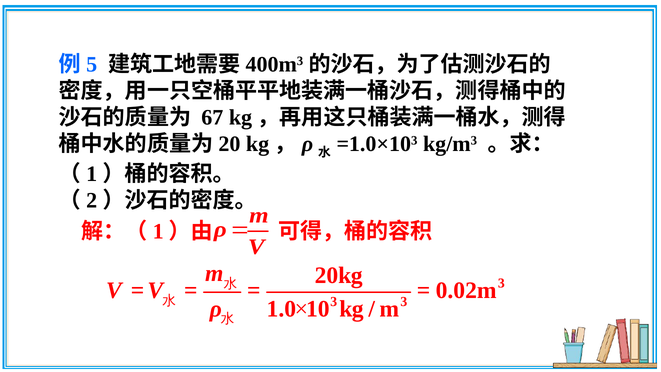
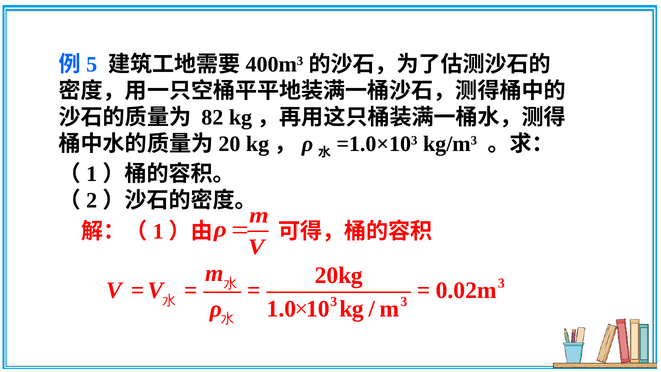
67: 67 -> 82
